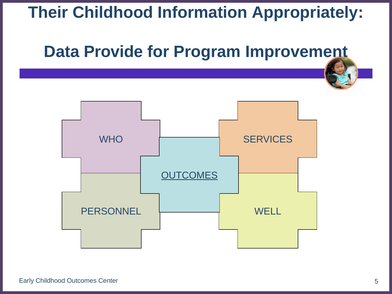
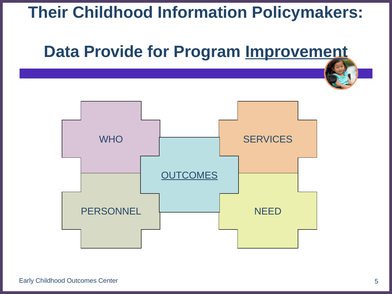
Appropriately: Appropriately -> Policymakers
Improvement underline: none -> present
WELL: WELL -> NEED
